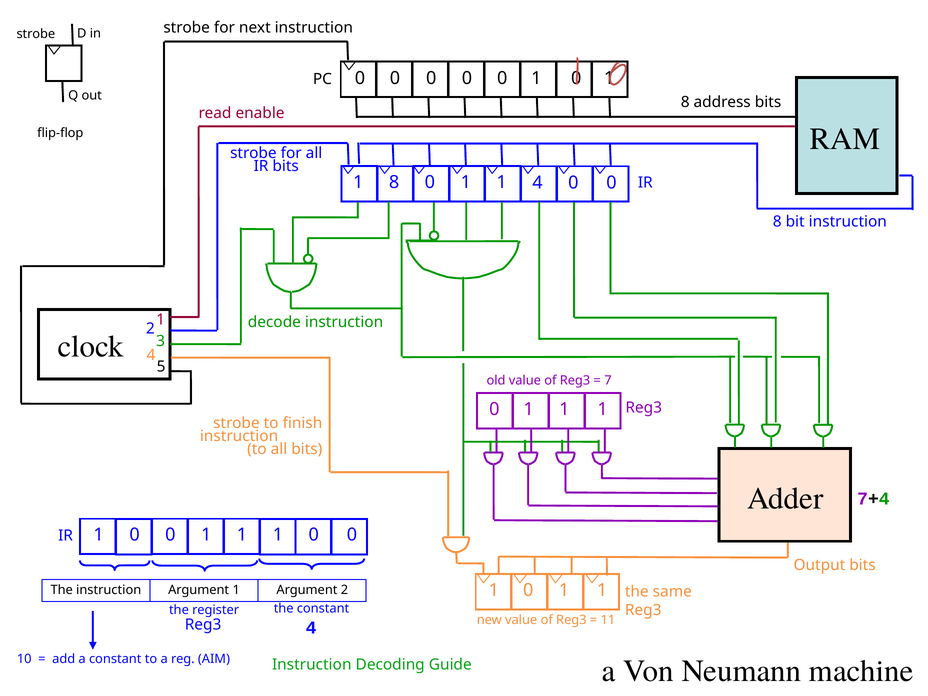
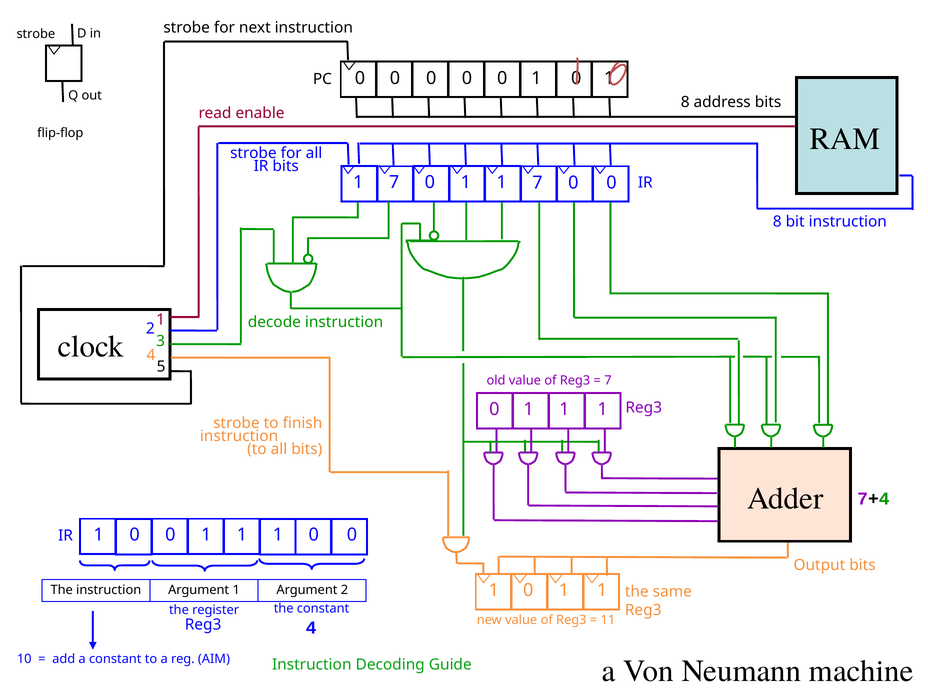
8 at (394, 182): 8 -> 7
1 1 4: 4 -> 7
